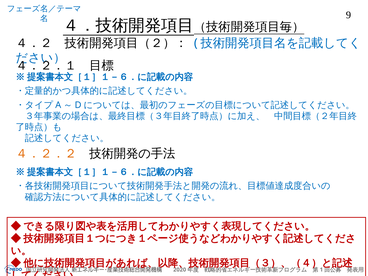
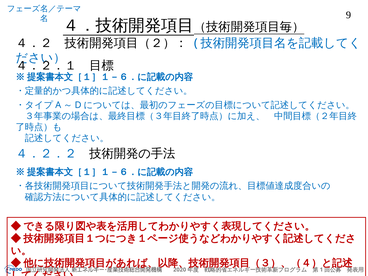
４．２．２ colour: orange -> blue
